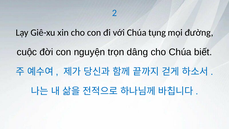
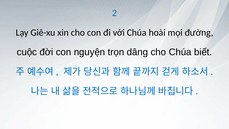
tụng: tụng -> hoài
